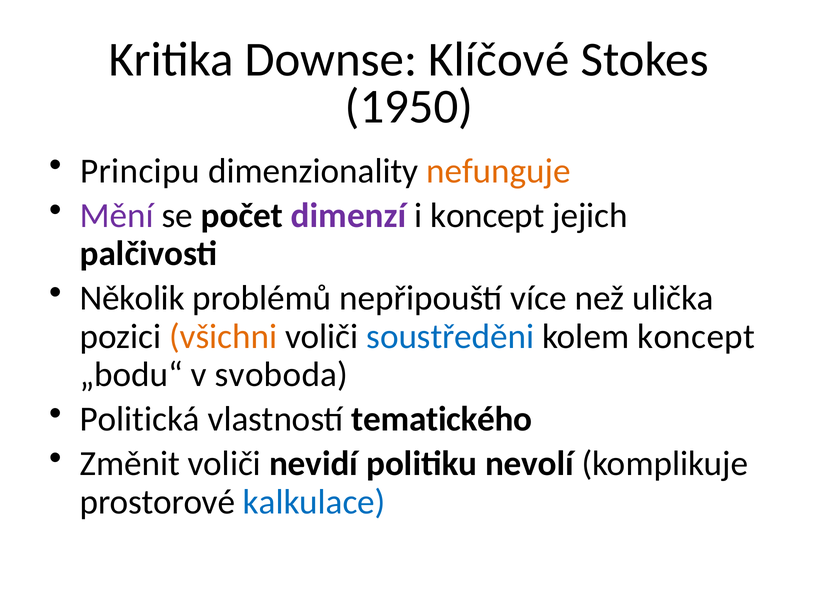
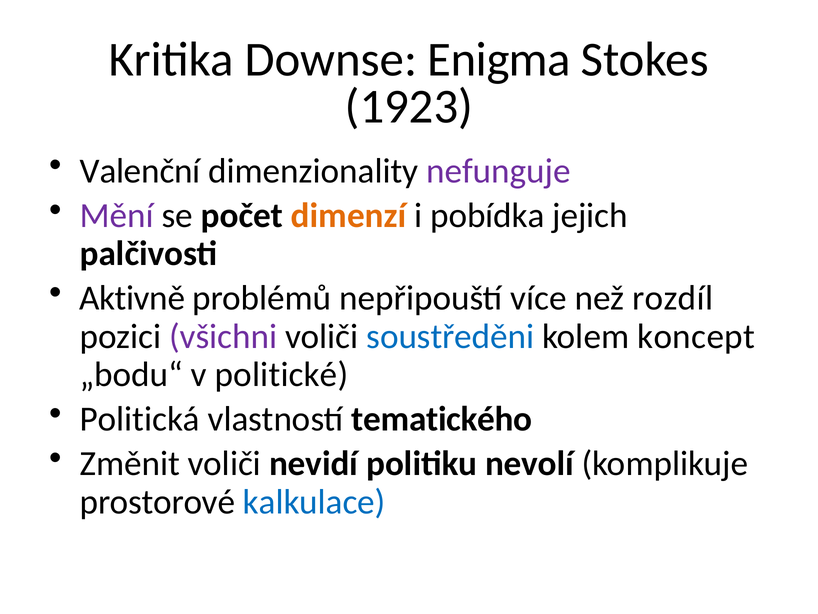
Klíčové: Klíčové -> Enigma
1950: 1950 -> 1923
Principu: Principu -> Valenční
nefunguje colour: orange -> purple
dimenzí colour: purple -> orange
i koncept: koncept -> pobídka
Několik: Několik -> Aktivně
ulička: ulička -> rozdíl
všichni colour: orange -> purple
svoboda: svoboda -> politické
